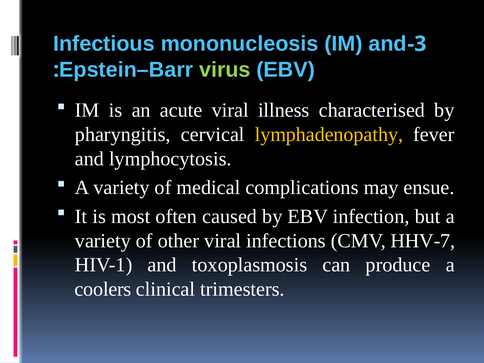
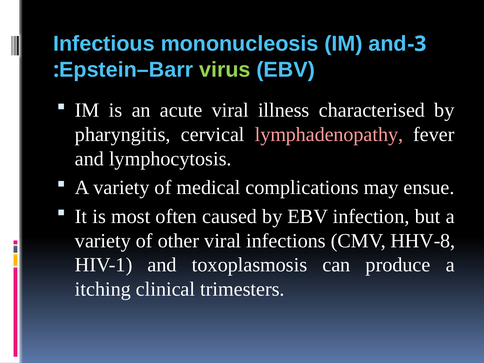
lymphadenopathy colour: yellow -> pink
HHV-7: HHV-7 -> HHV-8
coolers: coolers -> itching
